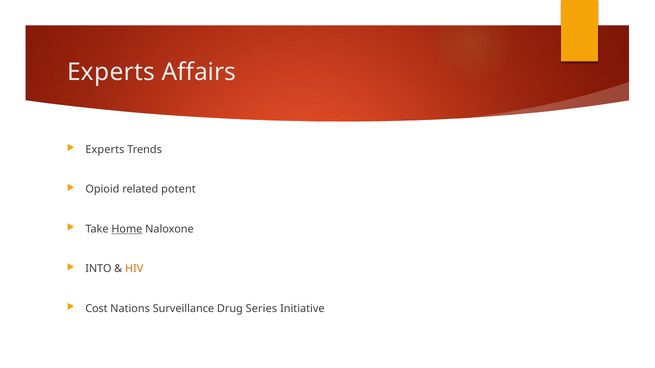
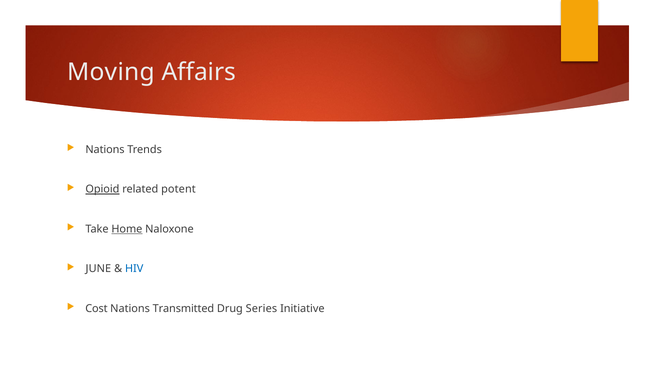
Experts at (111, 72): Experts -> Moving
Experts at (105, 150): Experts -> Nations
Opioid underline: none -> present
INTO: INTO -> JUNE
HIV colour: orange -> blue
Surveillance: Surveillance -> Transmitted
